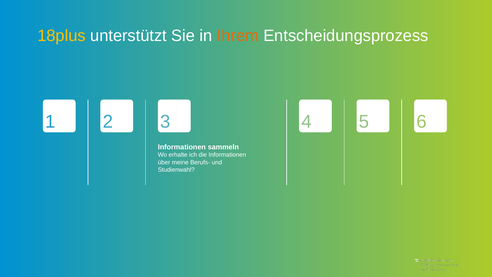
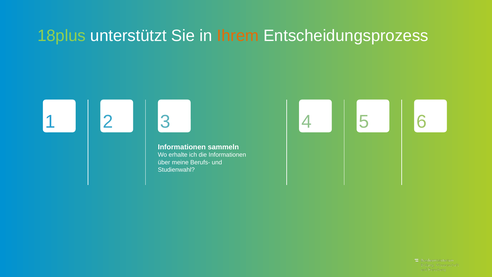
18plus colour: yellow -> light green
